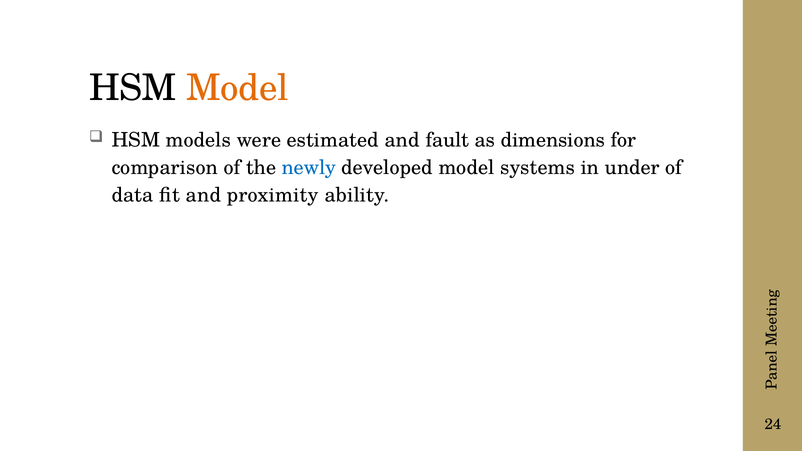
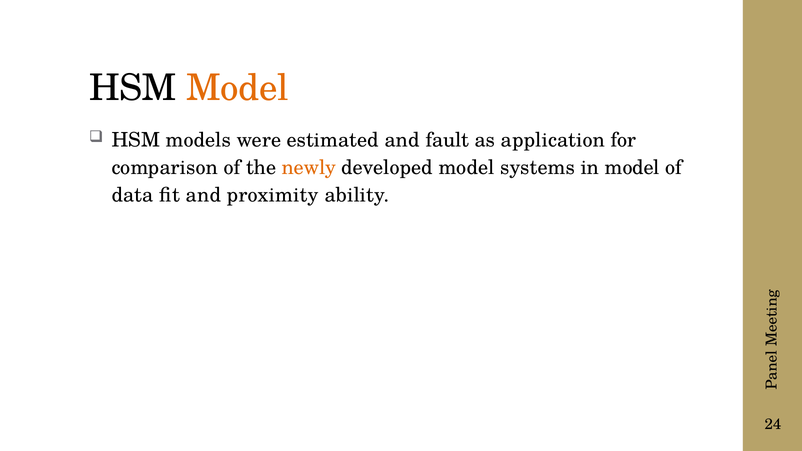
dimensions: dimensions -> application
newly colour: blue -> orange
in under: under -> model
